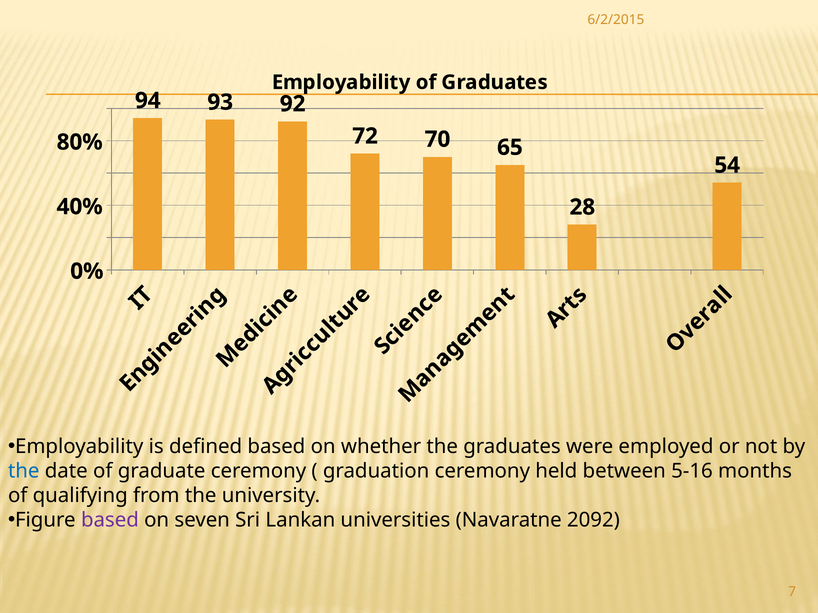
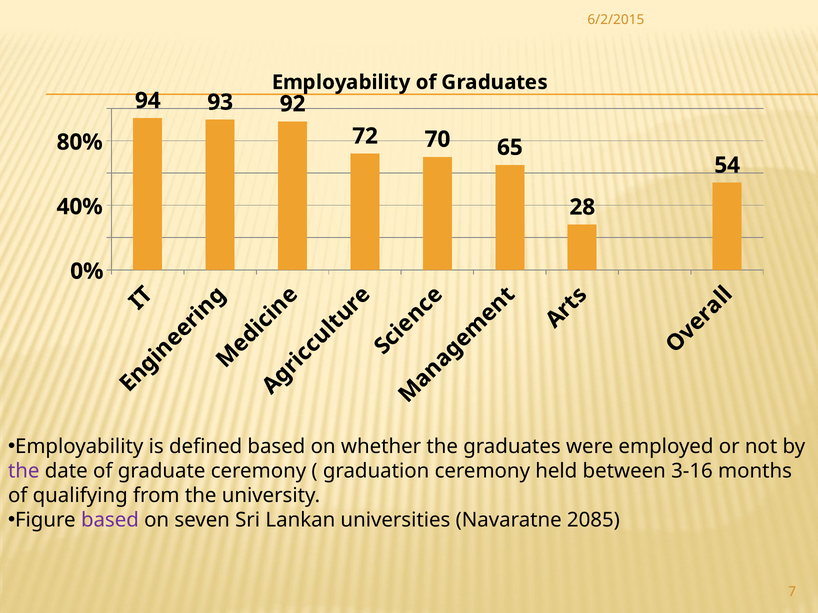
the at (24, 471) colour: blue -> purple
5-16: 5-16 -> 3-16
2092: 2092 -> 2085
